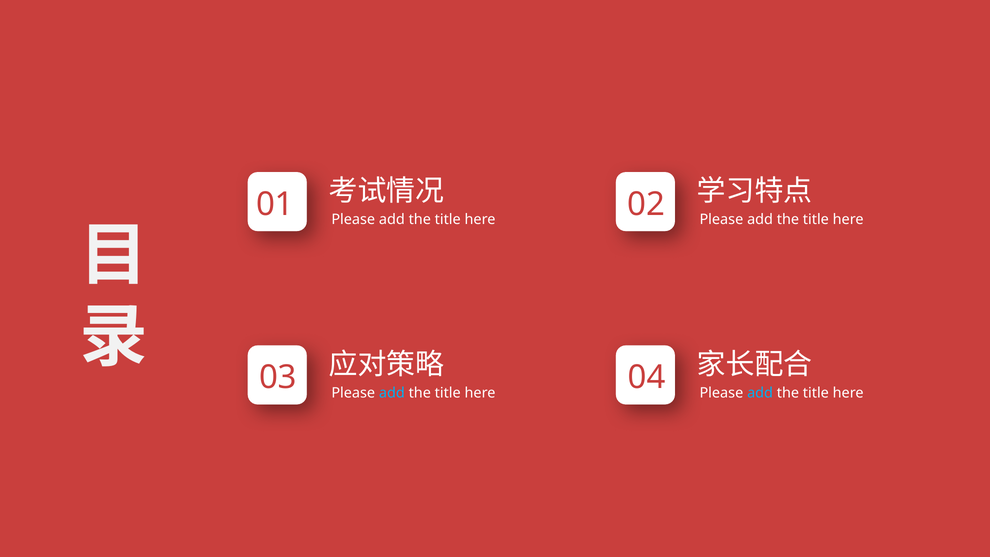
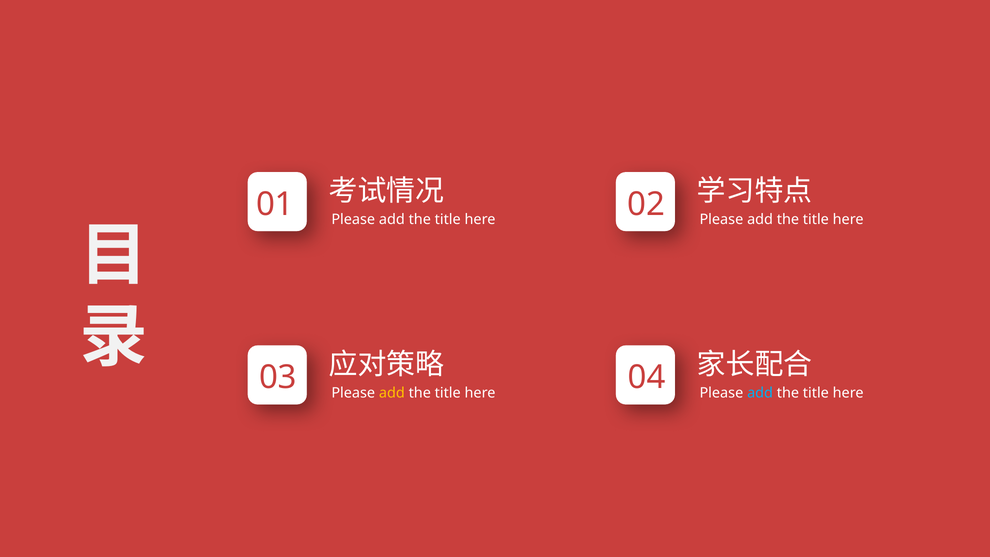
add at (392, 393) colour: light blue -> yellow
